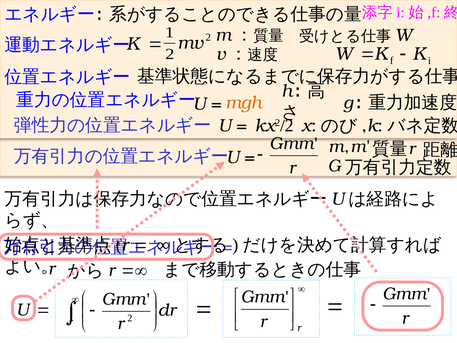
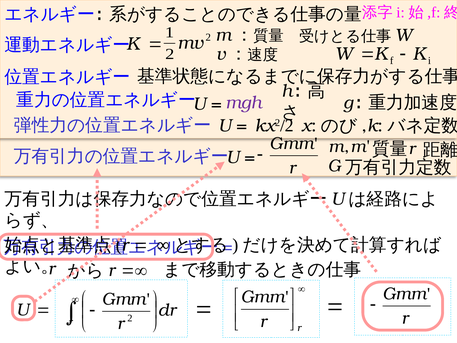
mgh colour: orange -> purple
